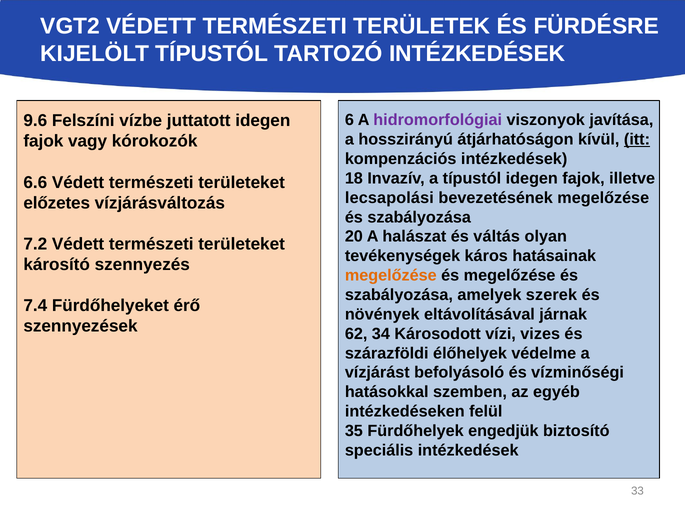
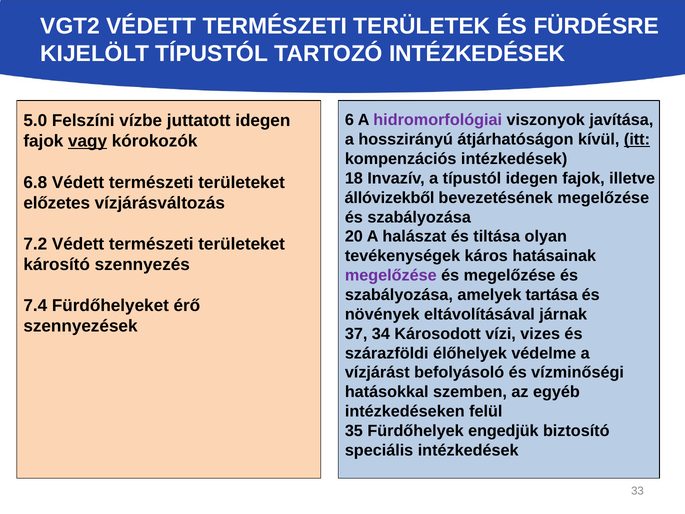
9.6: 9.6 -> 5.0
vagy underline: none -> present
6.6: 6.6 -> 6.8
lecsapolási: lecsapolási -> állóvizekből
váltás: váltás -> tiltása
megelőzése at (391, 275) colour: orange -> purple
szerek: szerek -> tartása
62: 62 -> 37
